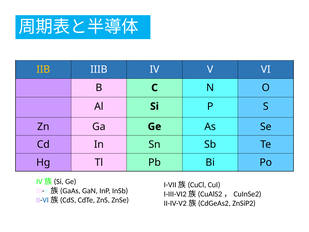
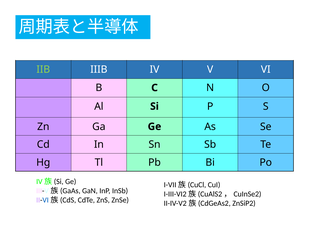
IIB colour: yellow -> light green
